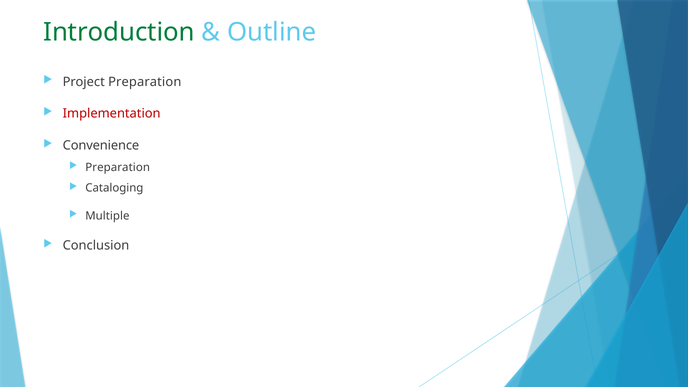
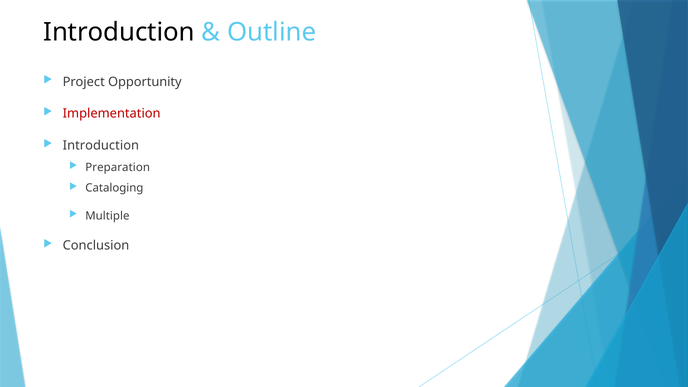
Introduction at (119, 32) colour: green -> black
Project Preparation: Preparation -> Opportunity
Convenience at (101, 146): Convenience -> Introduction
